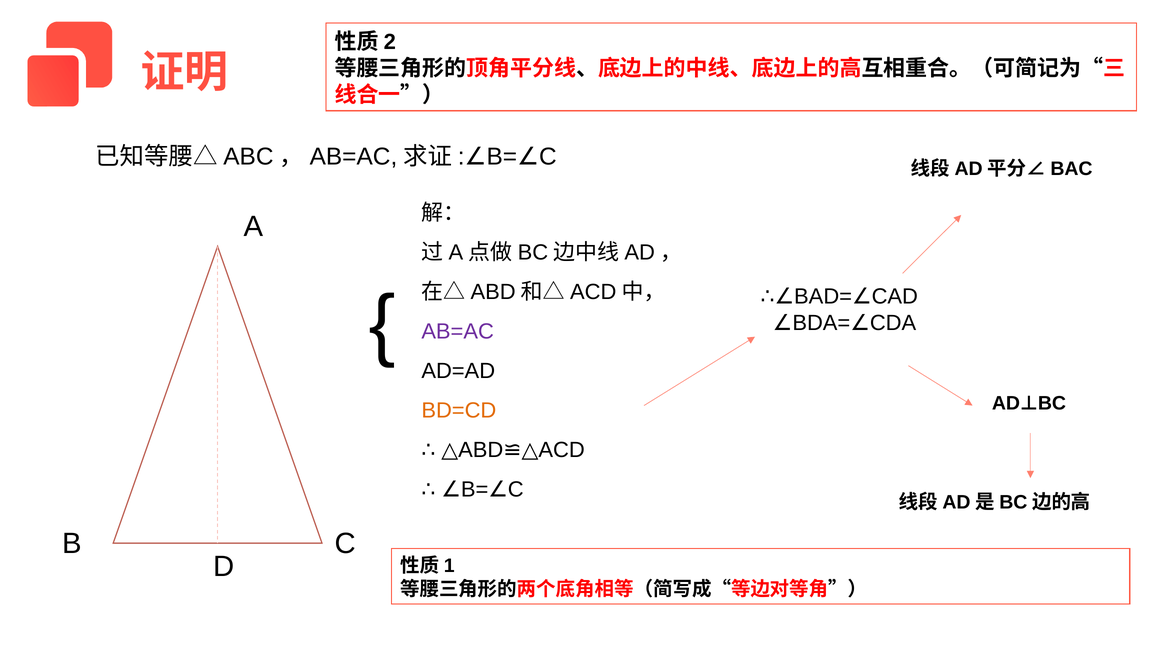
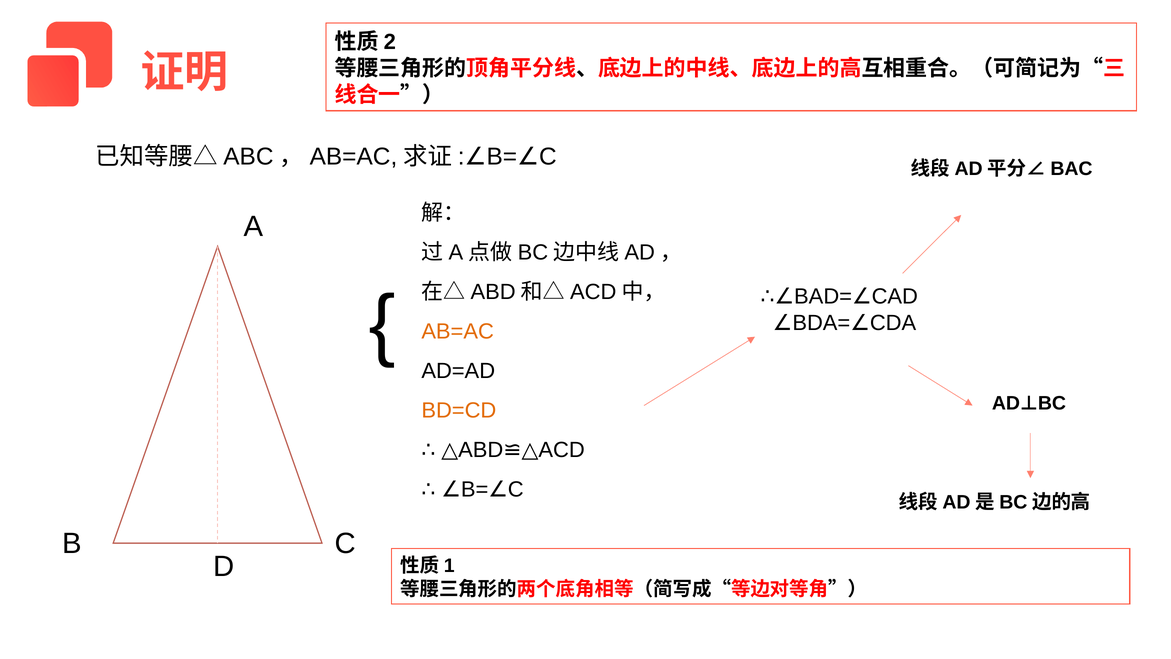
AB=AC colour: purple -> orange
